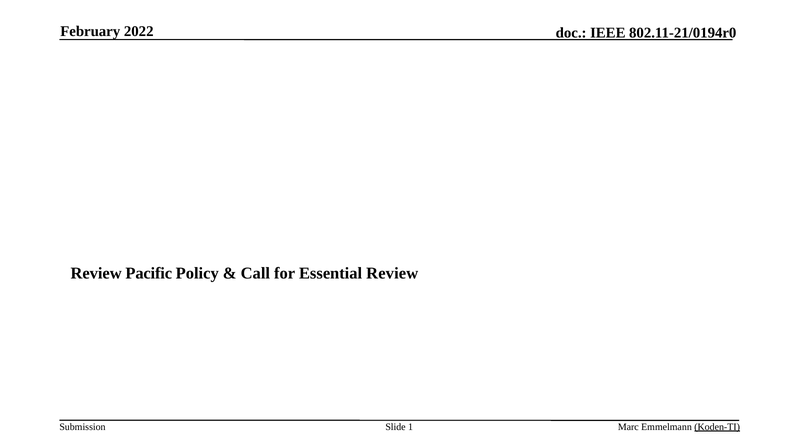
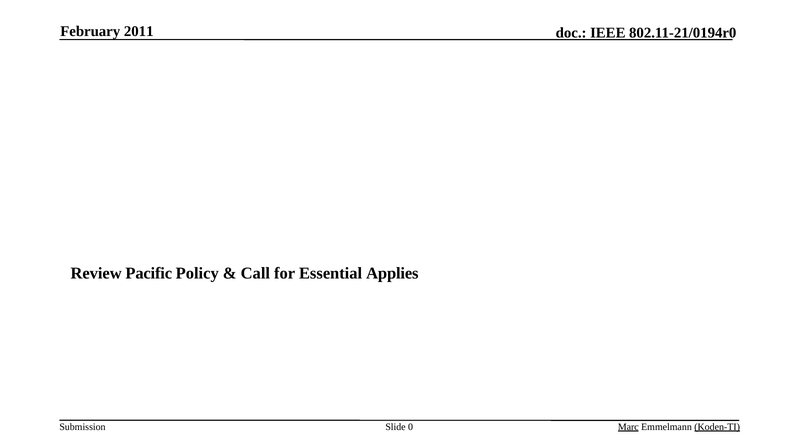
2022: 2022 -> 2011
Essential Review: Review -> Applies
1: 1 -> 0
Marc underline: none -> present
